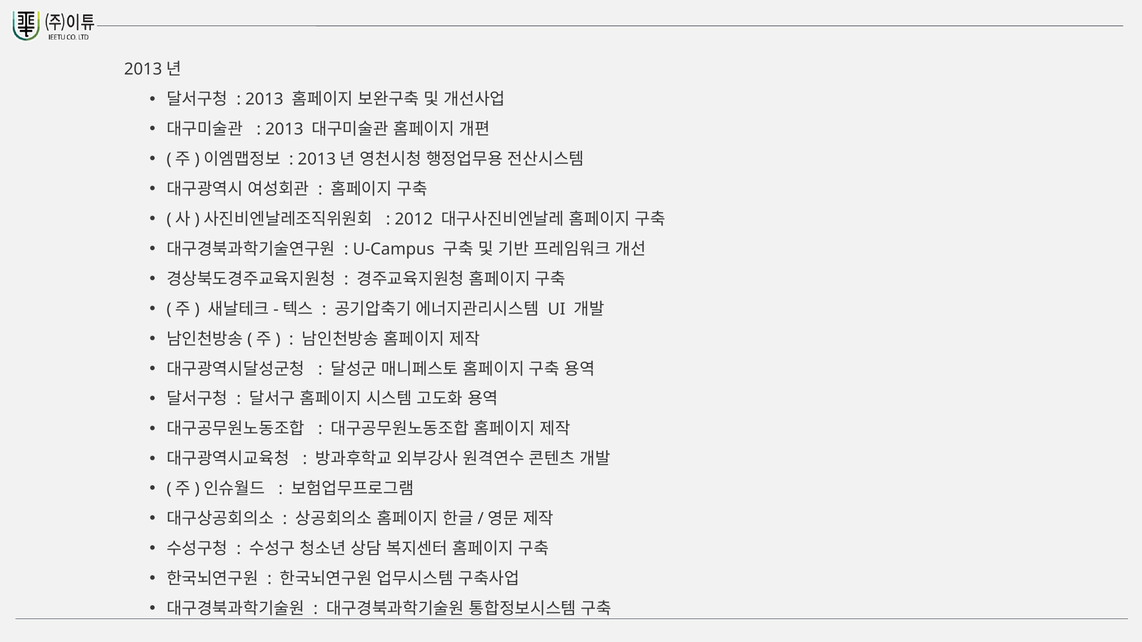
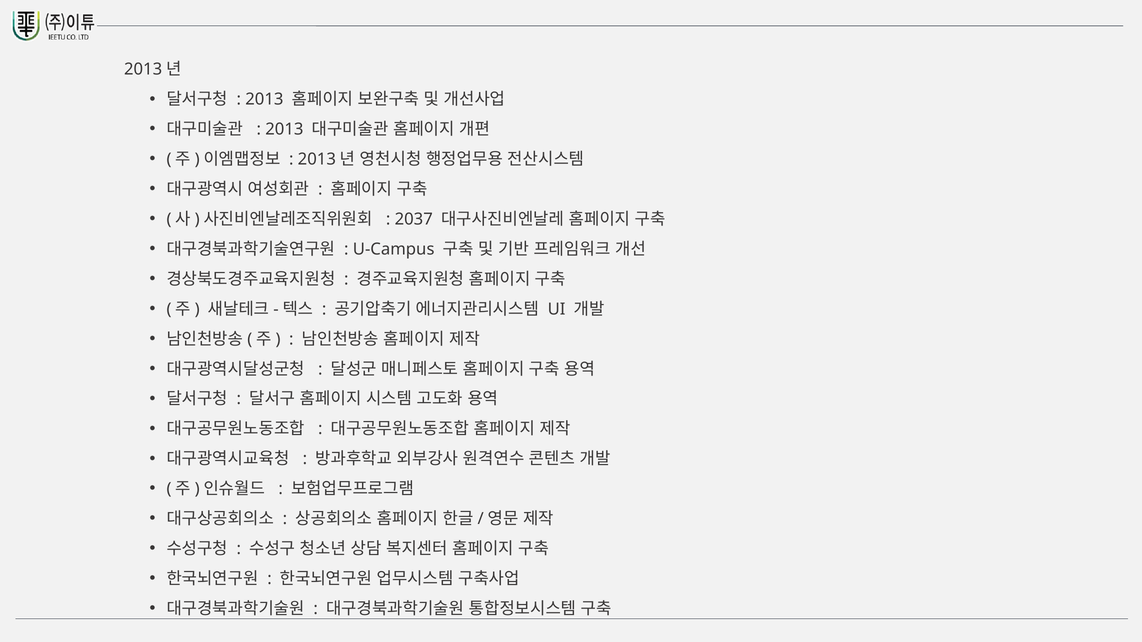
2012: 2012 -> 2037
